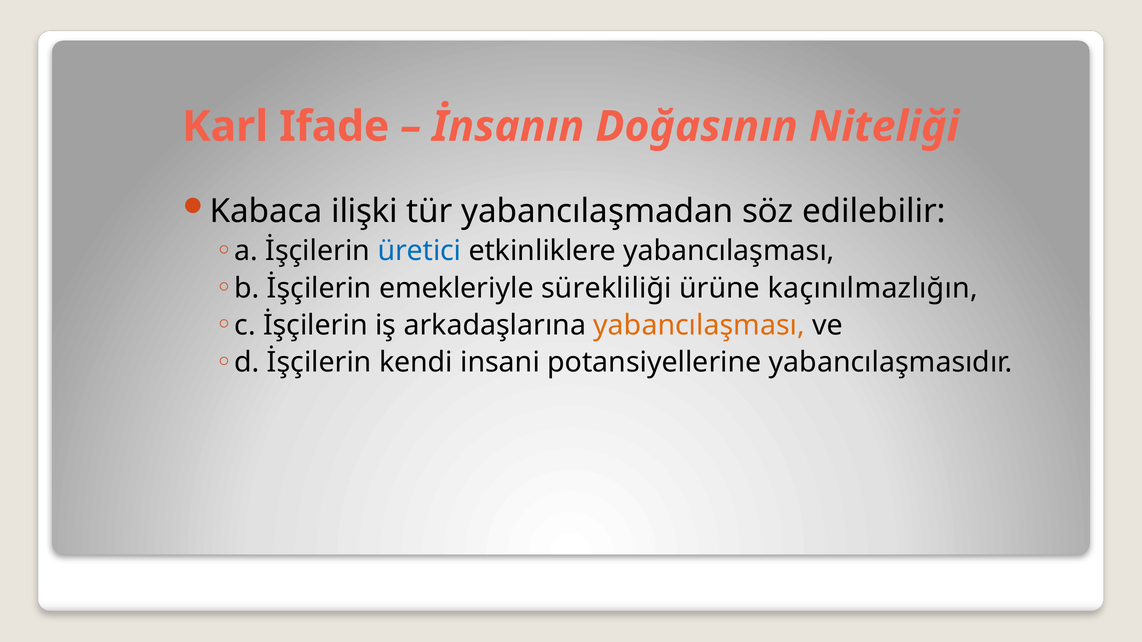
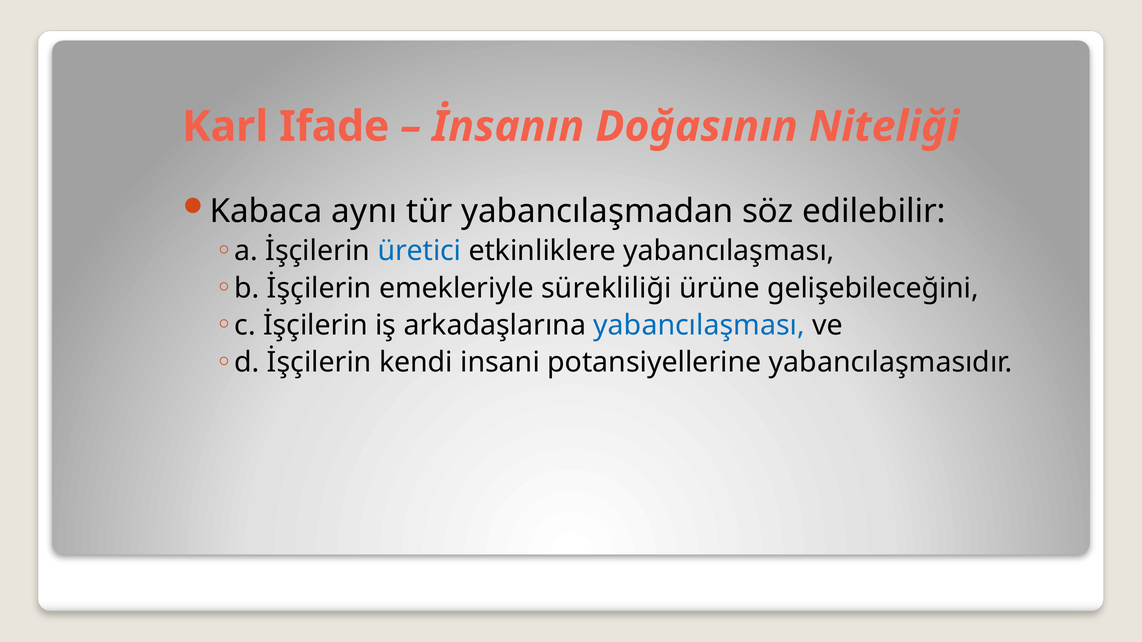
ilişki: ilişki -> aynı
kaçınılmazlığın: kaçınılmazlığın -> gelişebileceğini
yabancılaşması at (699, 326) colour: orange -> blue
